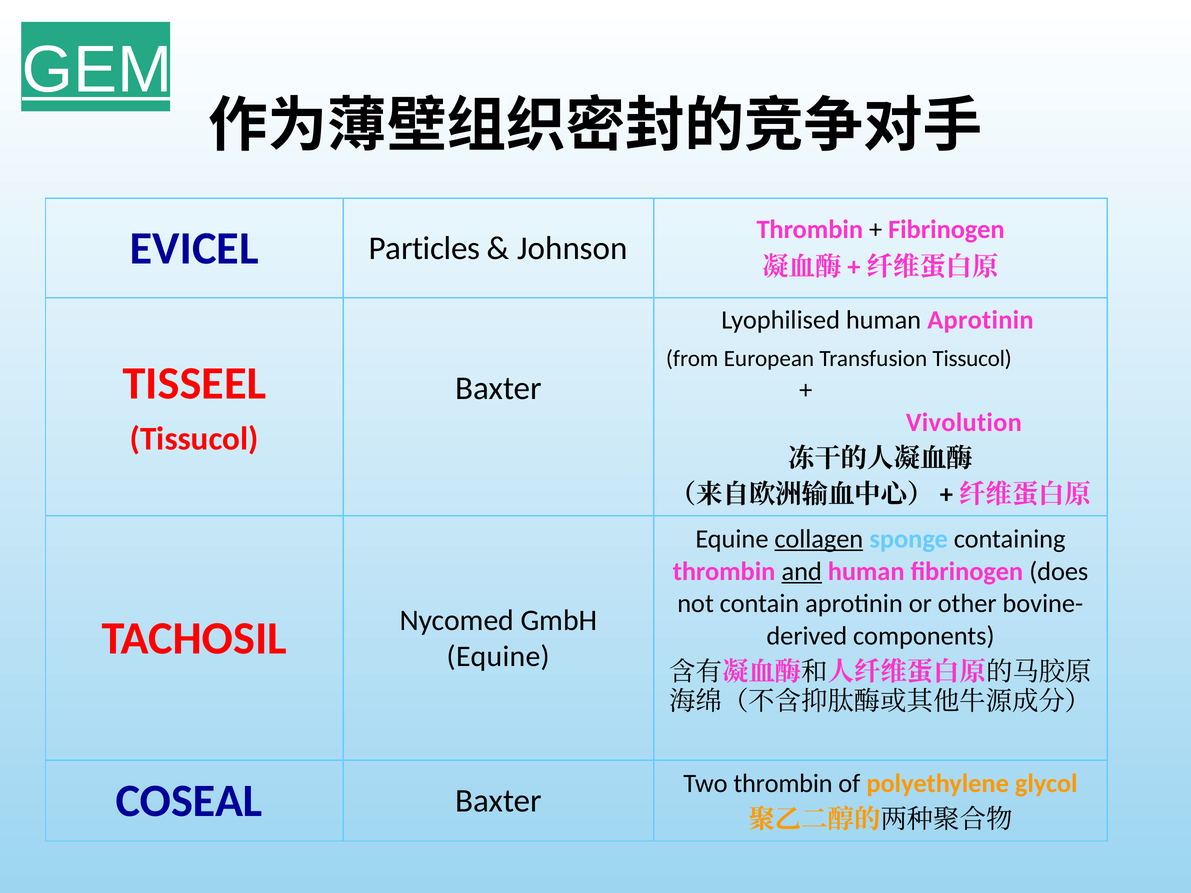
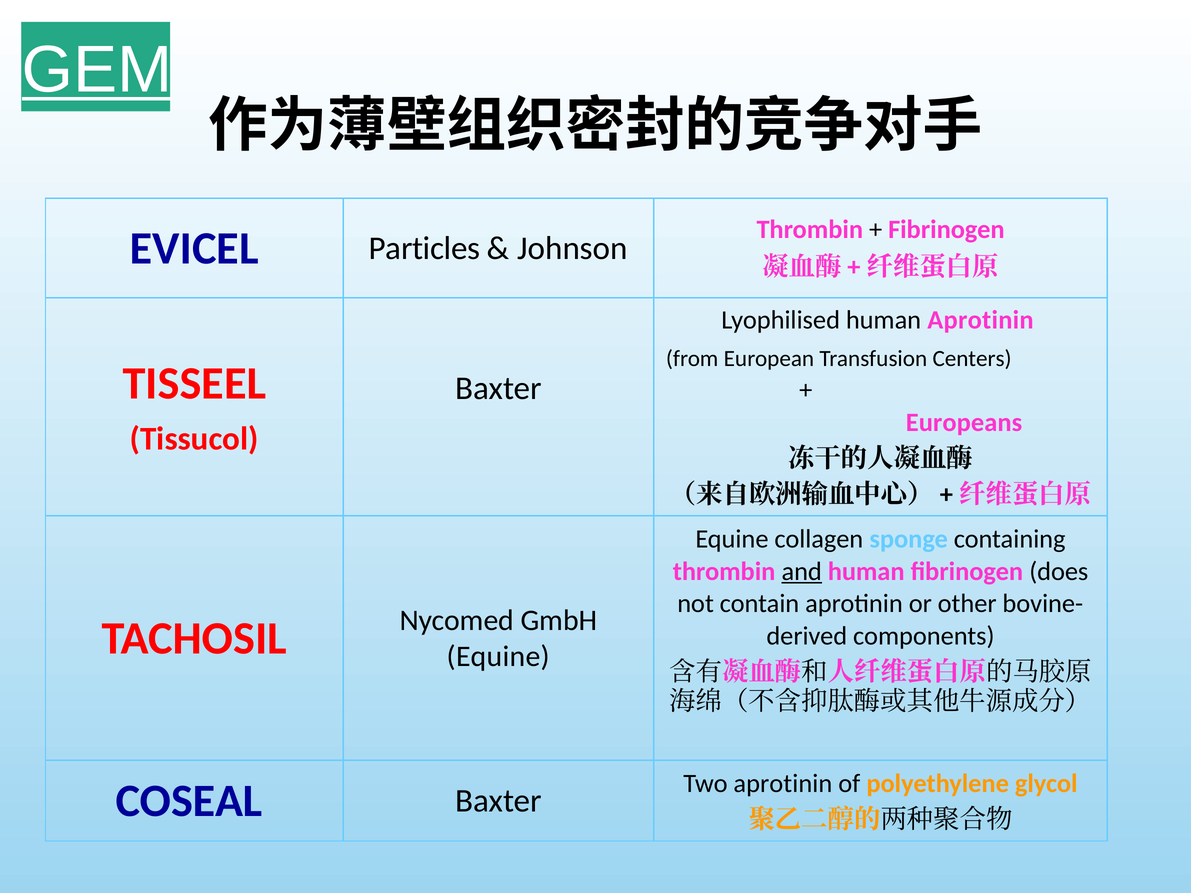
Transfusion Tissucol: Tissucol -> Centers
Vivolution: Vivolution -> Europeans
collagen underline: present -> none
Two thrombin: thrombin -> aprotinin
